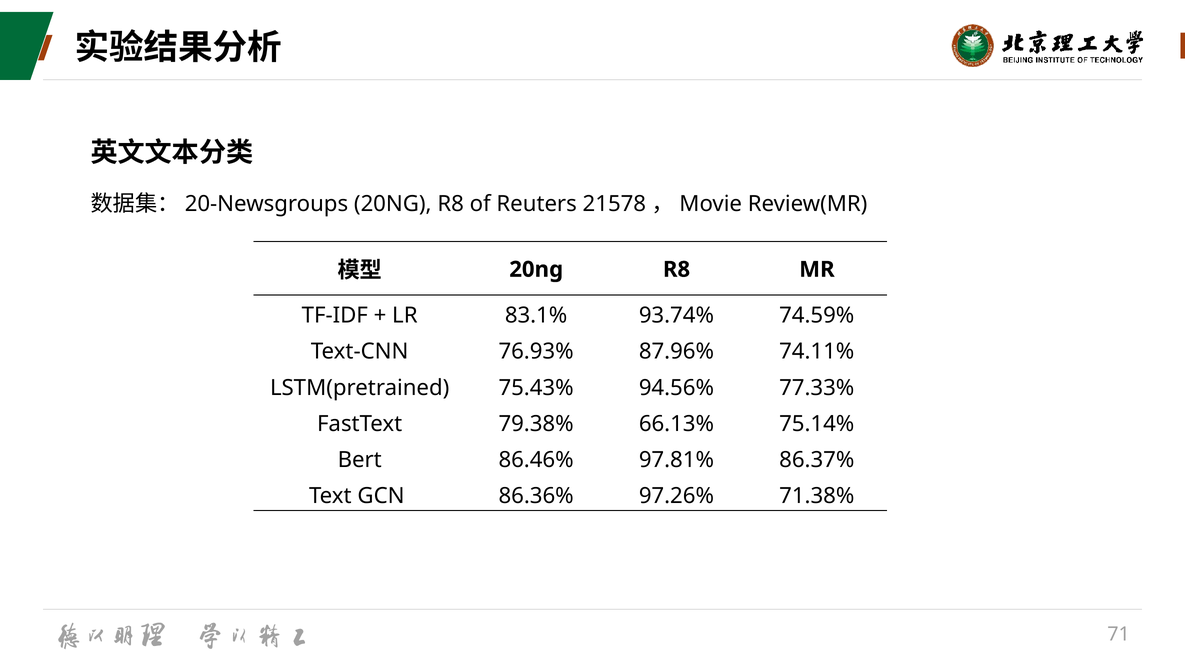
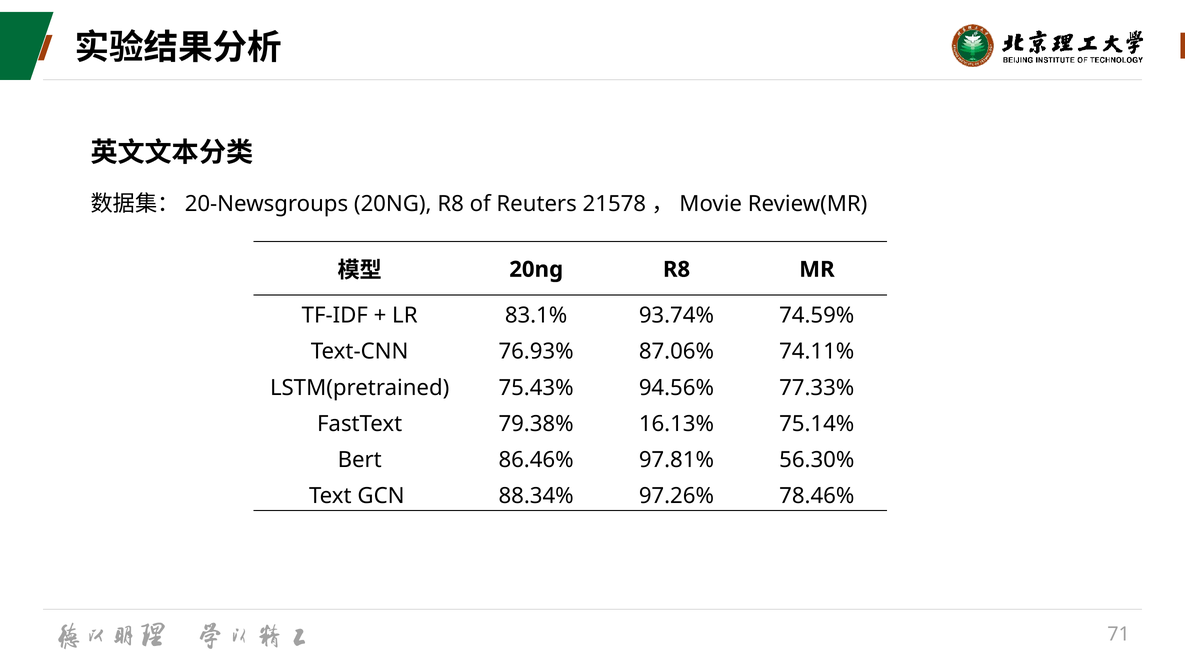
87.96%: 87.96% -> 87.06%
66.13%: 66.13% -> 16.13%
86.37%: 86.37% -> 56.30%
86.36%: 86.36% -> 88.34%
71.38%: 71.38% -> 78.46%
